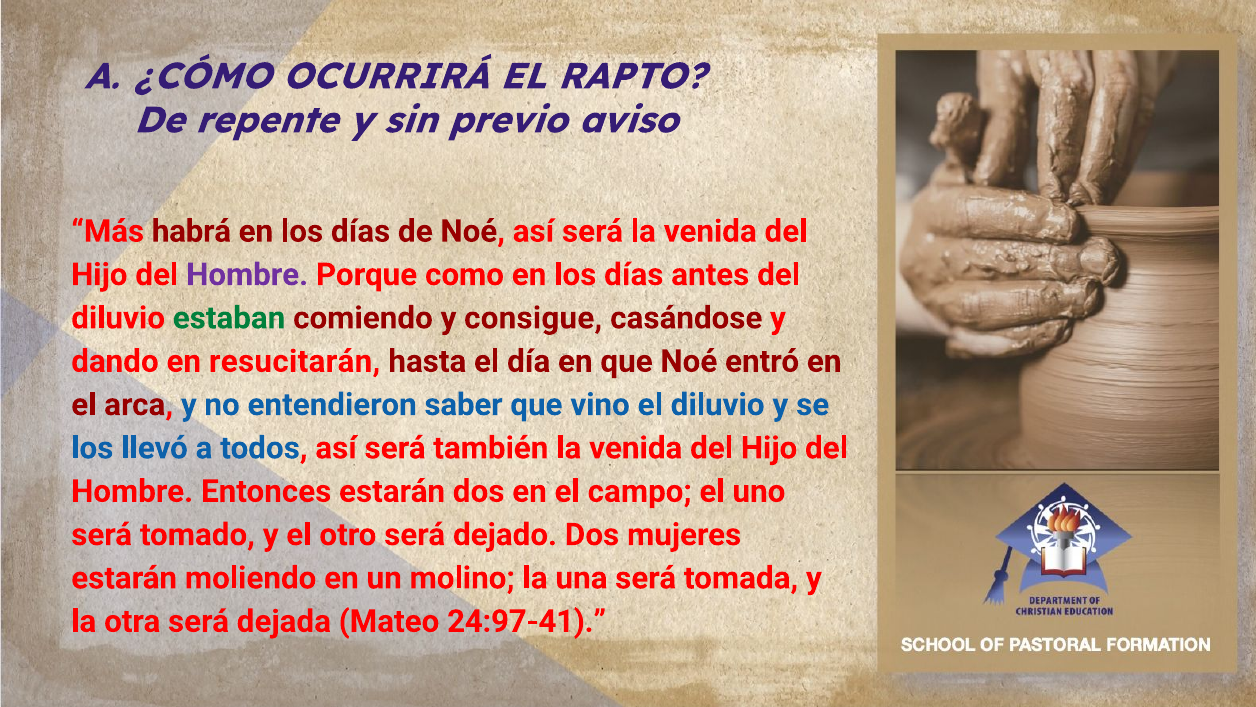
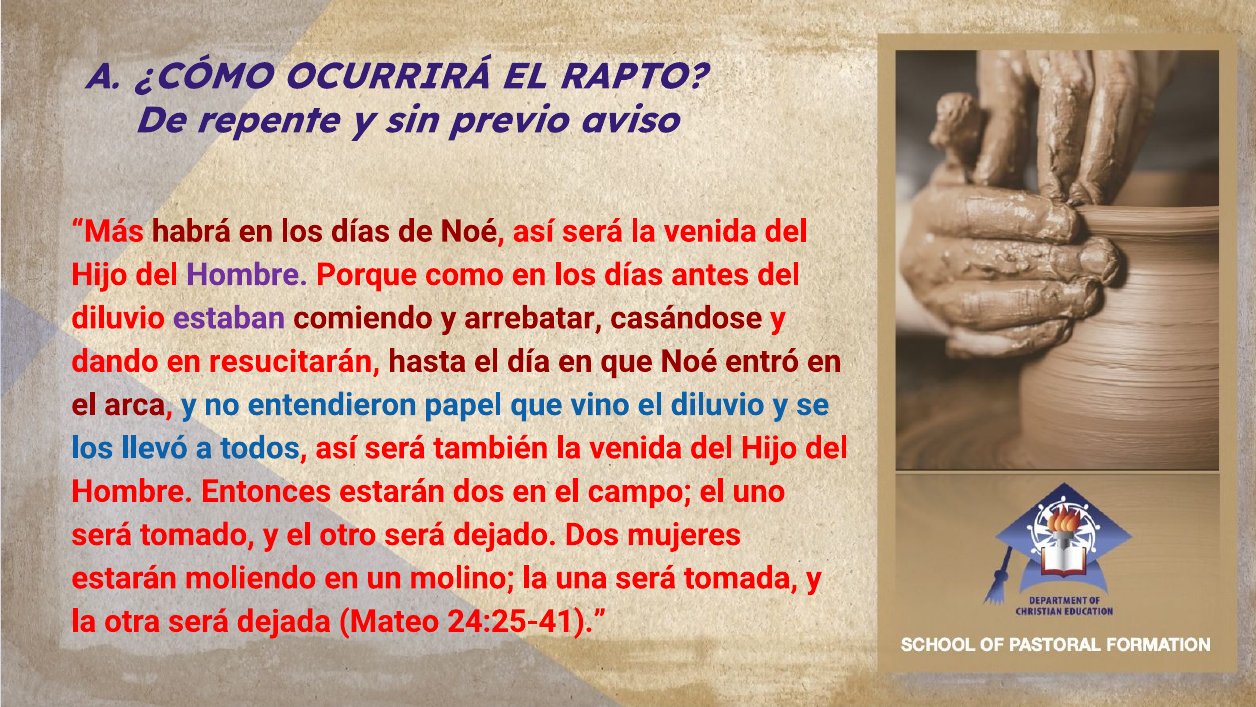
estaban colour: green -> purple
consigue: consigue -> arrebatar
saber: saber -> papel
24:97-41: 24:97-41 -> 24:25-41
